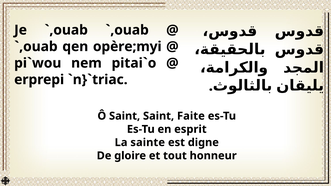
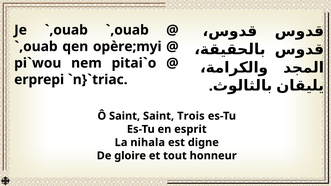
Faite: Faite -> Trois
sainte: sainte -> nihala
